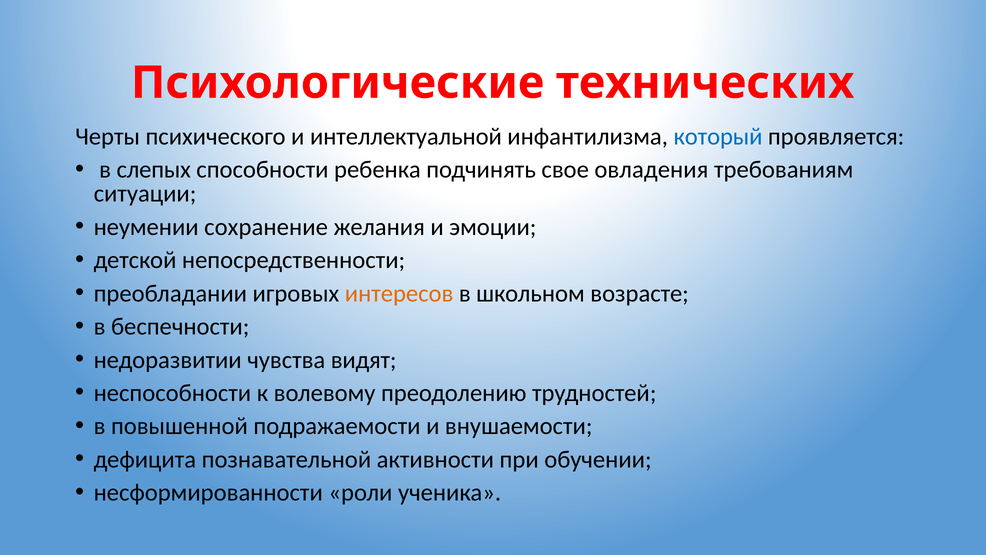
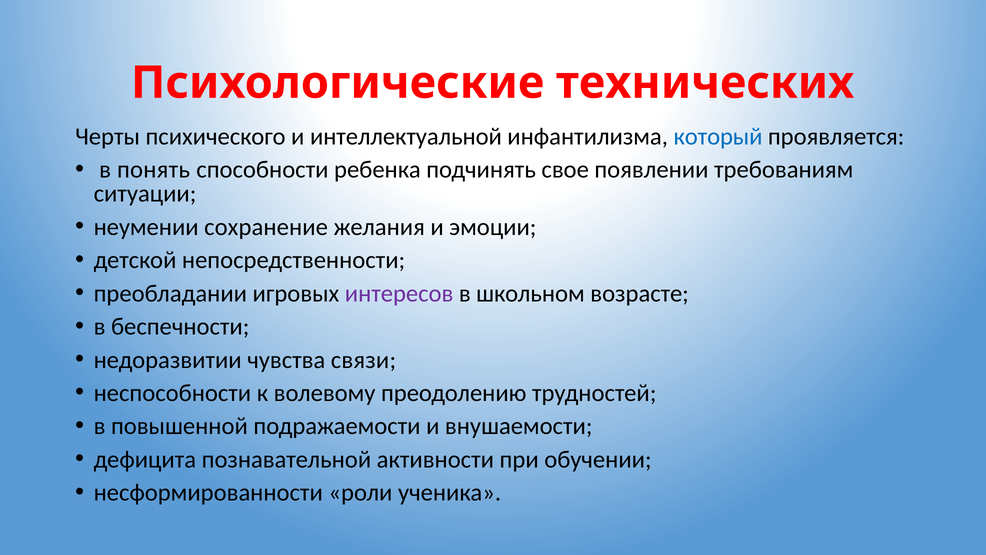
слепых: слепых -> понять
овладения: овладения -> появлении
интересов colour: orange -> purple
видят: видят -> связи
